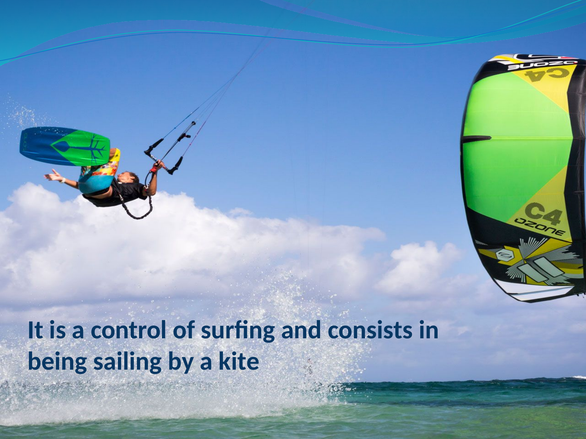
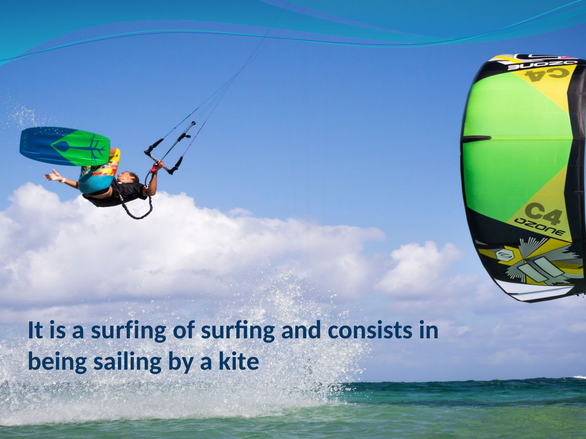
a control: control -> surfing
